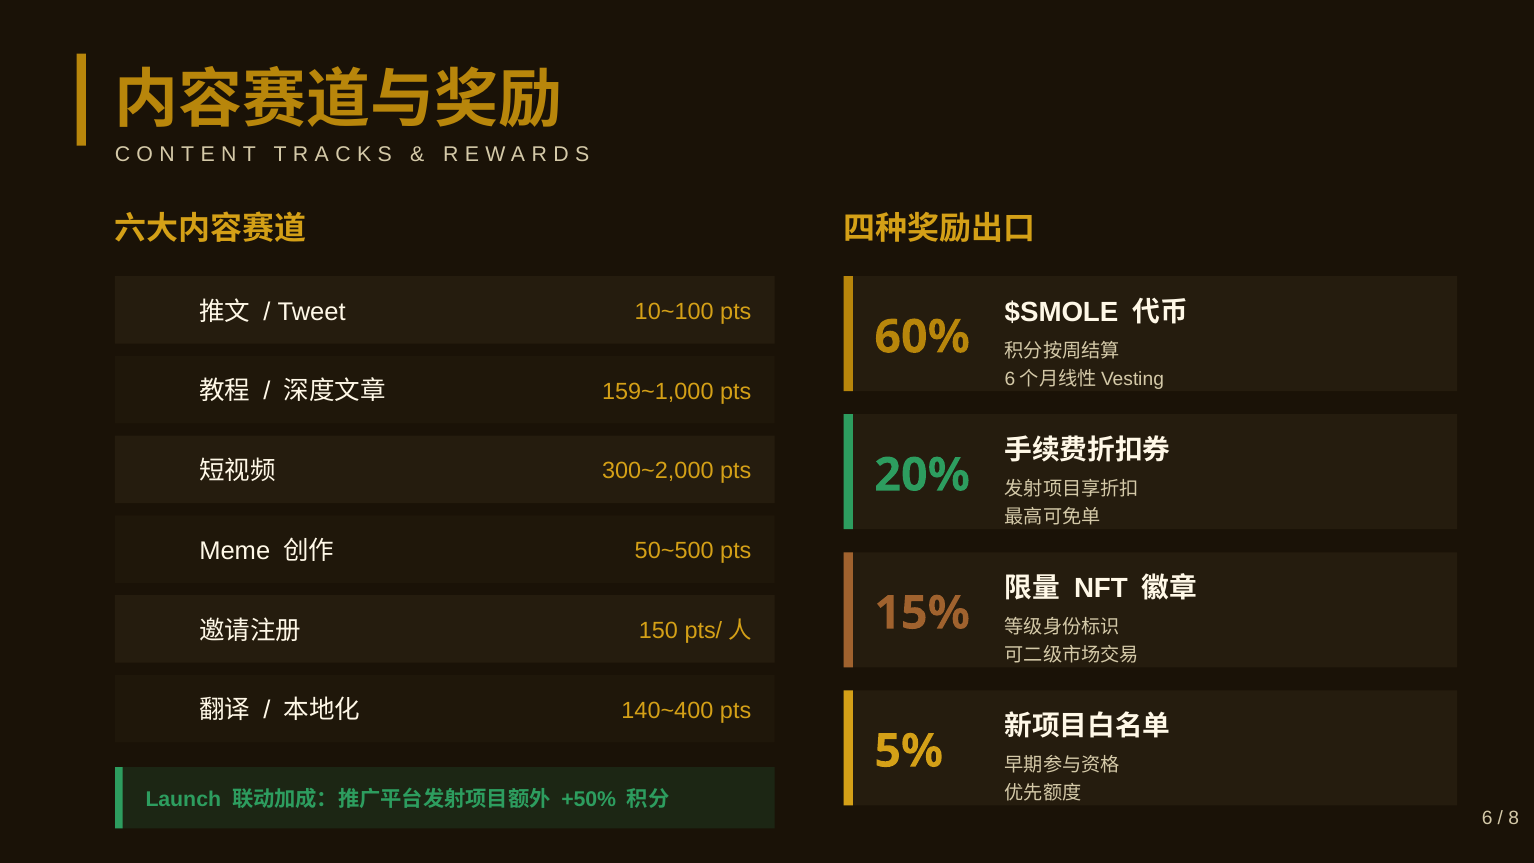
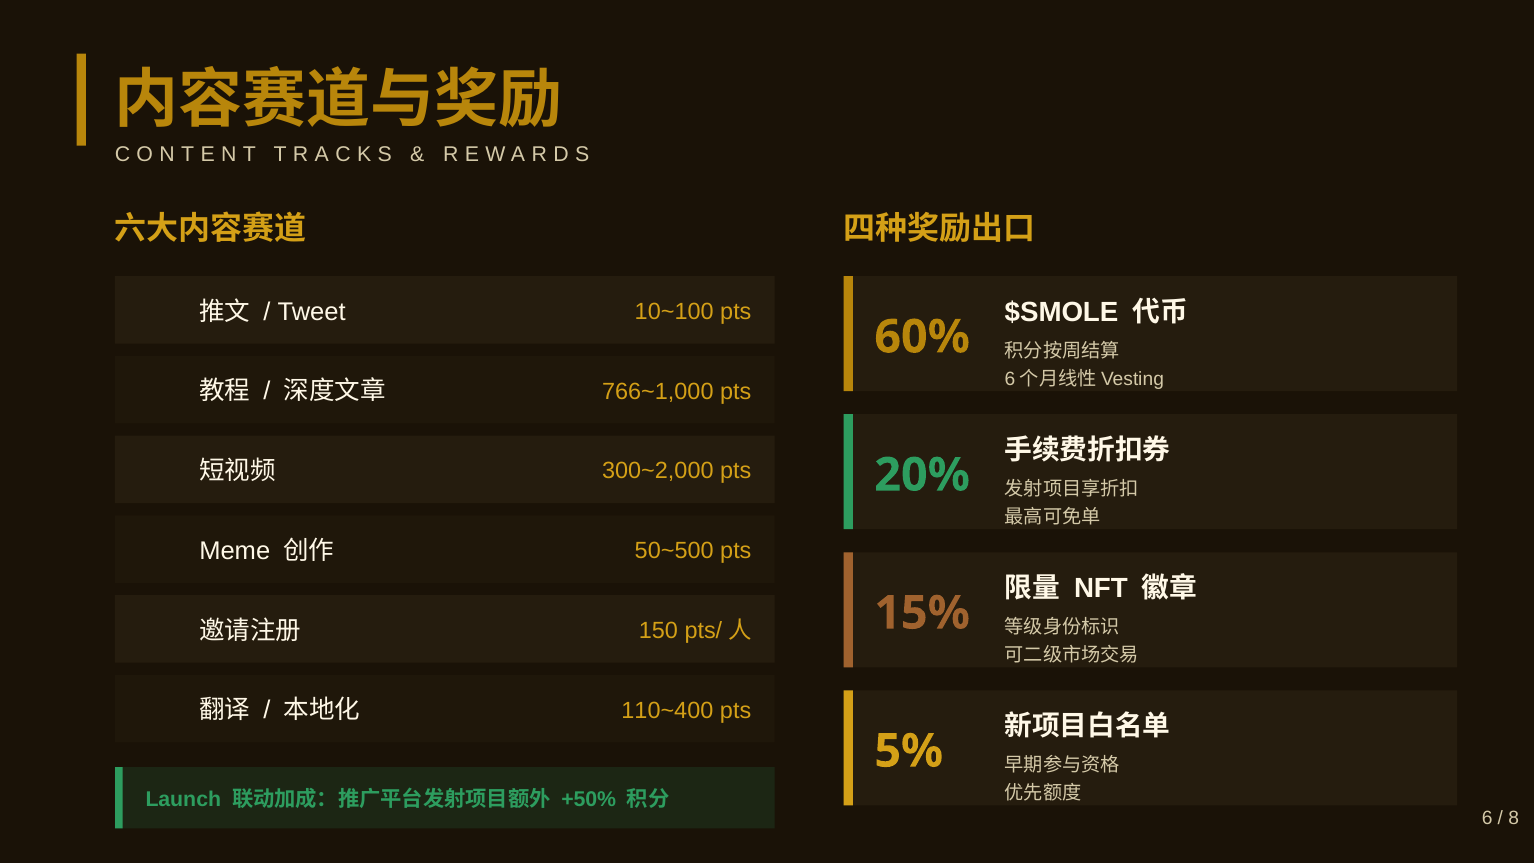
159~1,000: 159~1,000 -> 766~1,000
140~400: 140~400 -> 110~400
